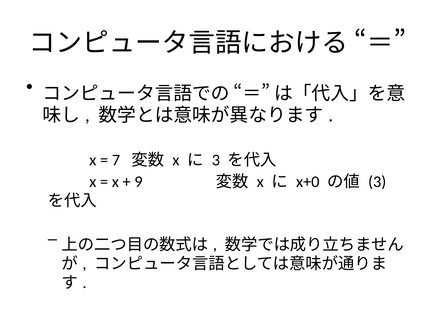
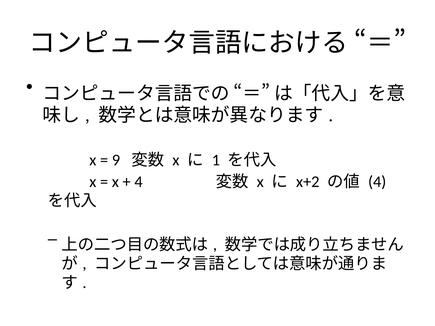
7: 7 -> 9
3 at (216, 160): 3 -> 1
9 at (138, 182): 9 -> 4
x+0: x+0 -> x+2
3 at (377, 182): 3 -> 4
